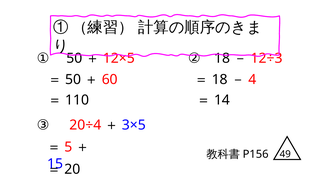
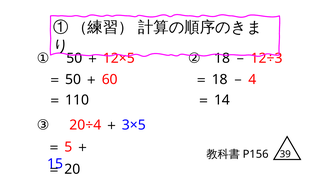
49: 49 -> 39
